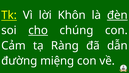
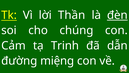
Khôn: Khôn -> Thần
cho underline: present -> none
Ràng: Ràng -> Trinh
